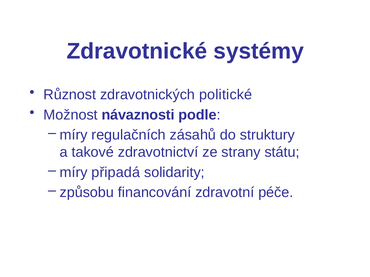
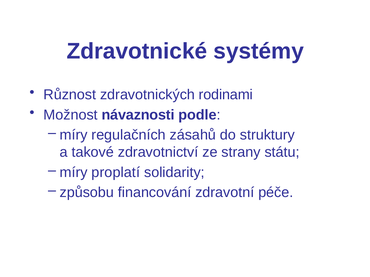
politické: politické -> rodinami
připadá: připadá -> proplatí
